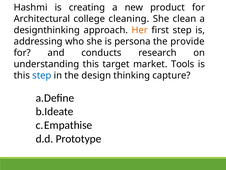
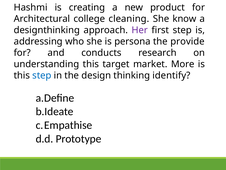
clean: clean -> know
Her colour: orange -> purple
Tools: Tools -> More
capture: capture -> identify
